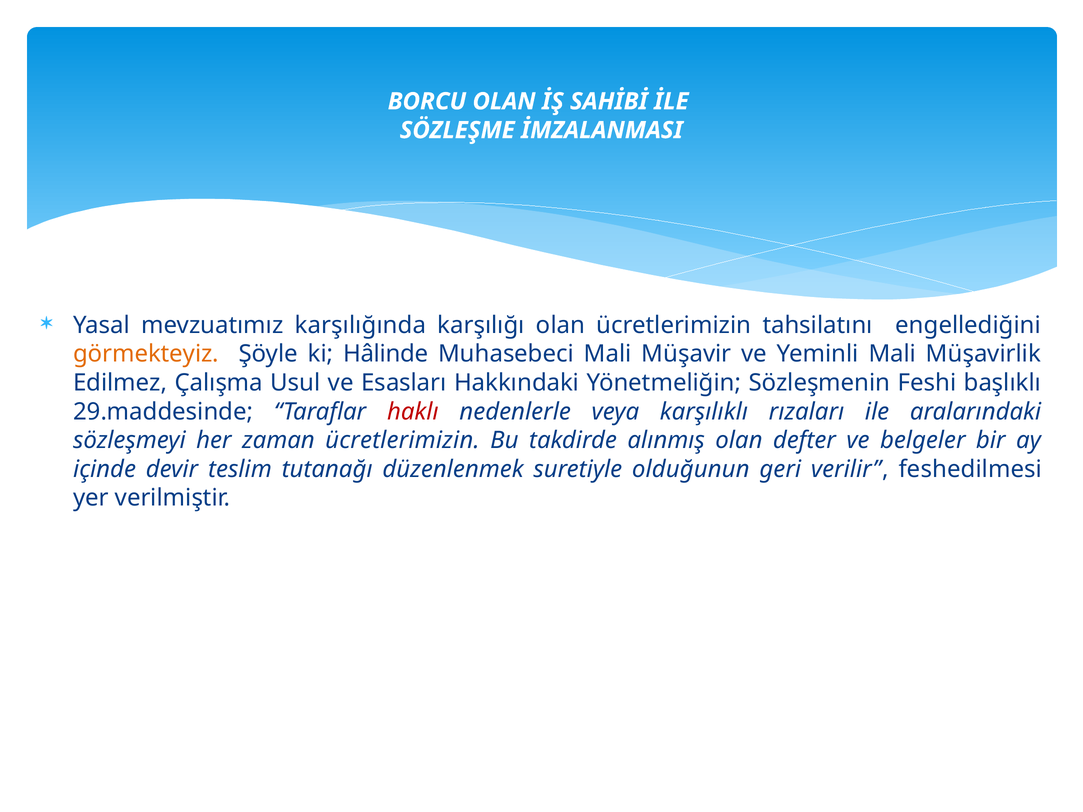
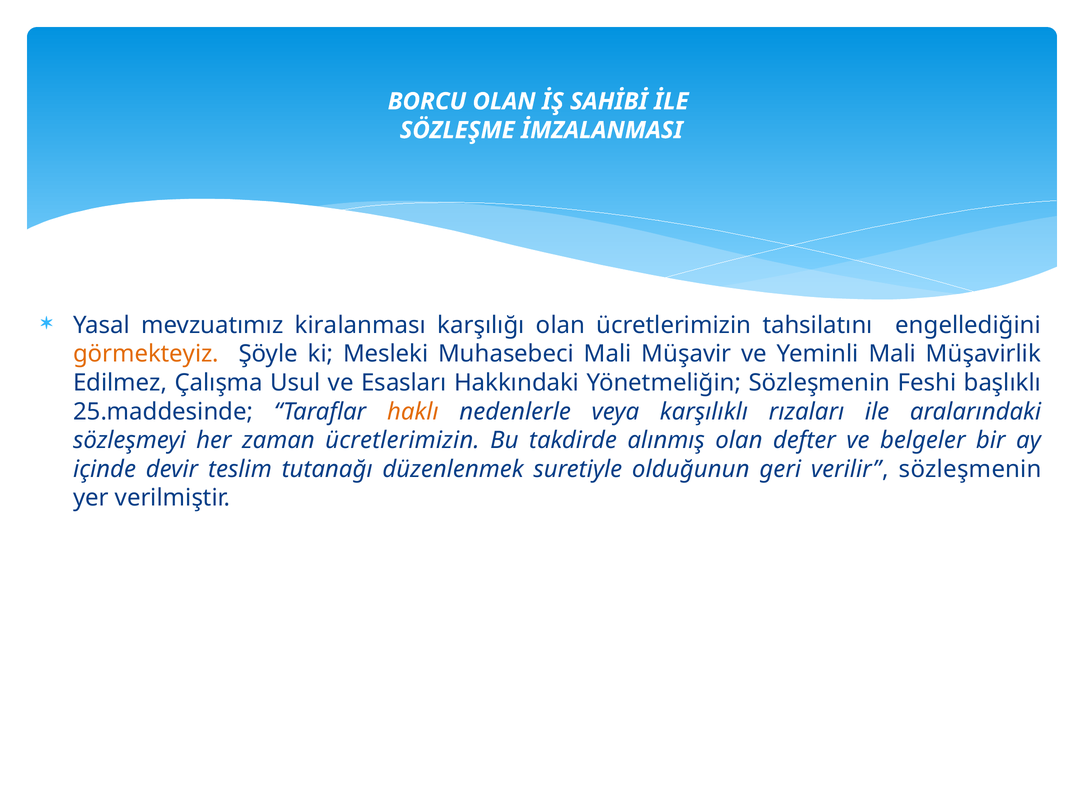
karşılığında: karşılığında -> kiralanması
Hâlinde: Hâlinde -> Mesleki
29.maddesinde: 29.maddesinde -> 25.maddesinde
haklı colour: red -> orange
verilir feshedilmesi: feshedilmesi -> sözleşmenin
